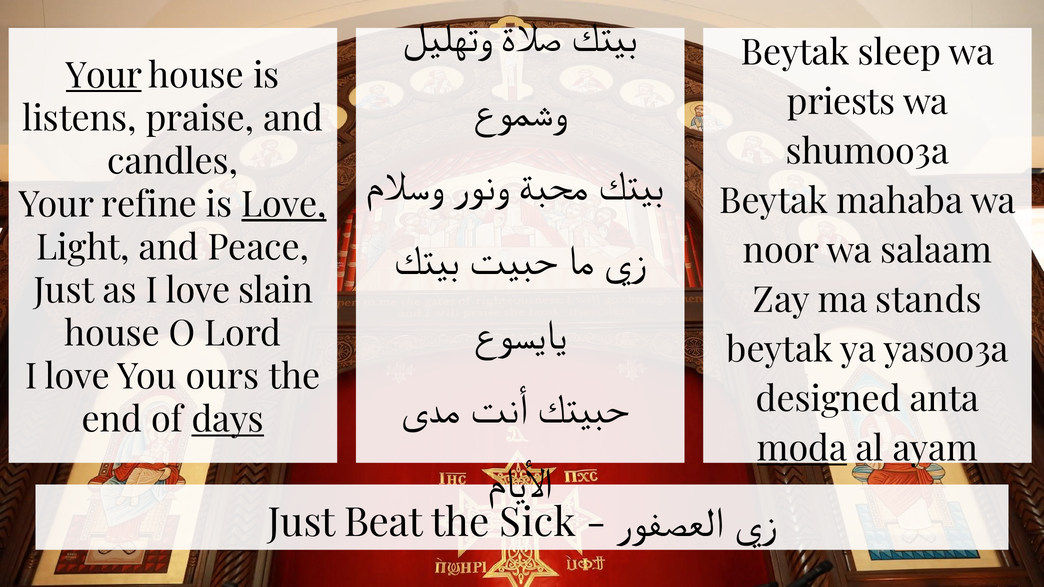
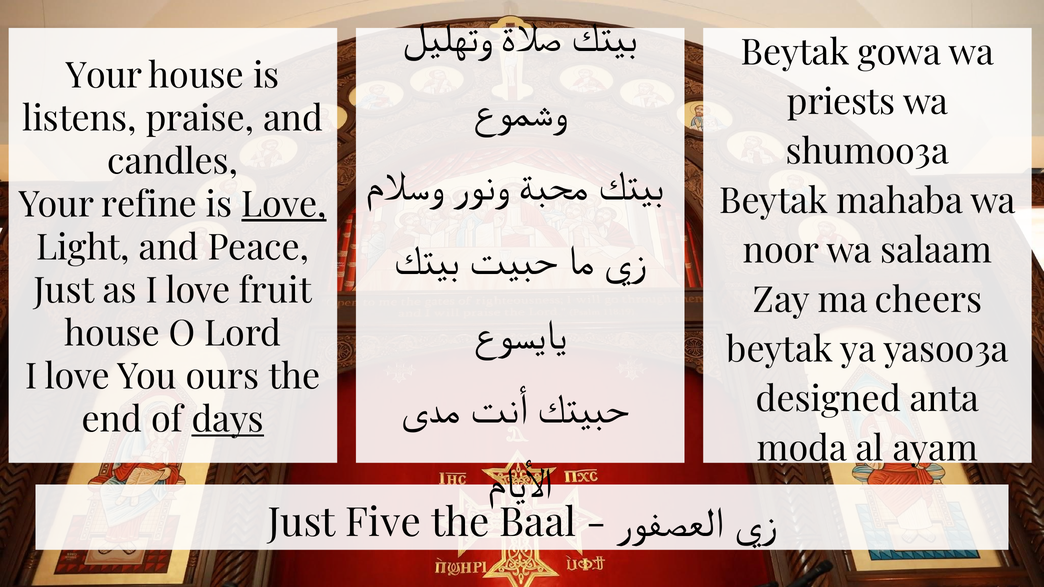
sleep: sleep -> gowa
Your at (104, 76) underline: present -> none
slain: slain -> fruit
stands: stands -> cheers
moda underline: present -> none
Beat: Beat -> Five
Sick: Sick -> Baal
